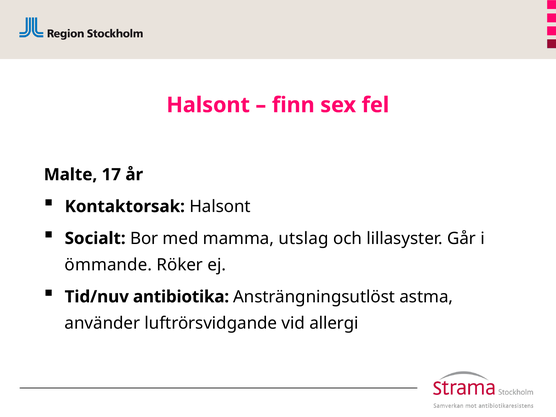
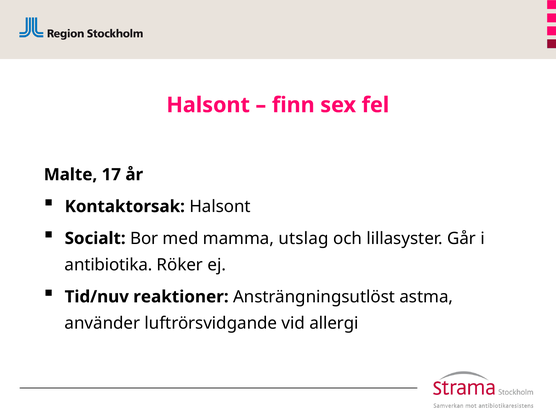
ömmande: ömmande -> antibiotika
antibiotika: antibiotika -> reaktioner
